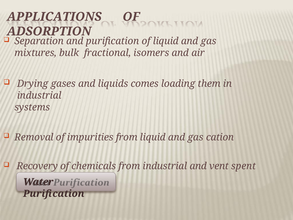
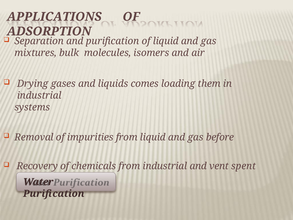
fractional: fractional -> molecules
cation: cation -> before
